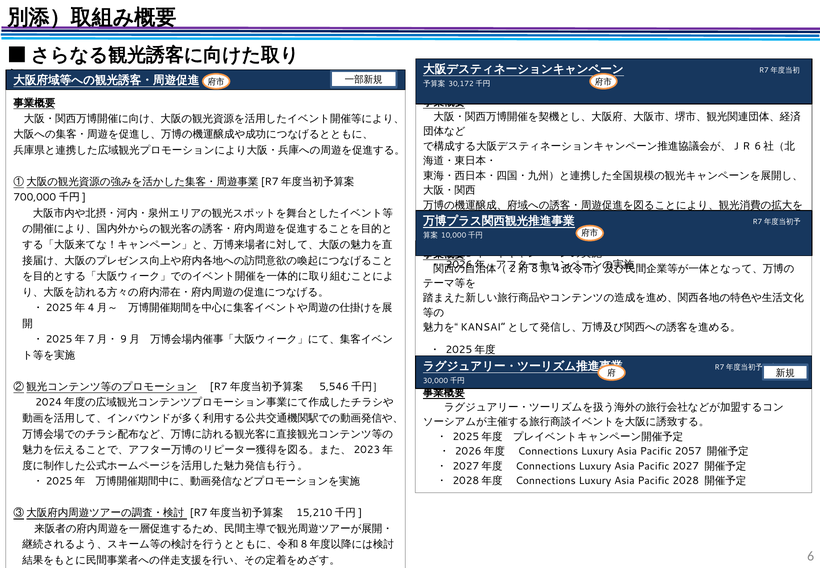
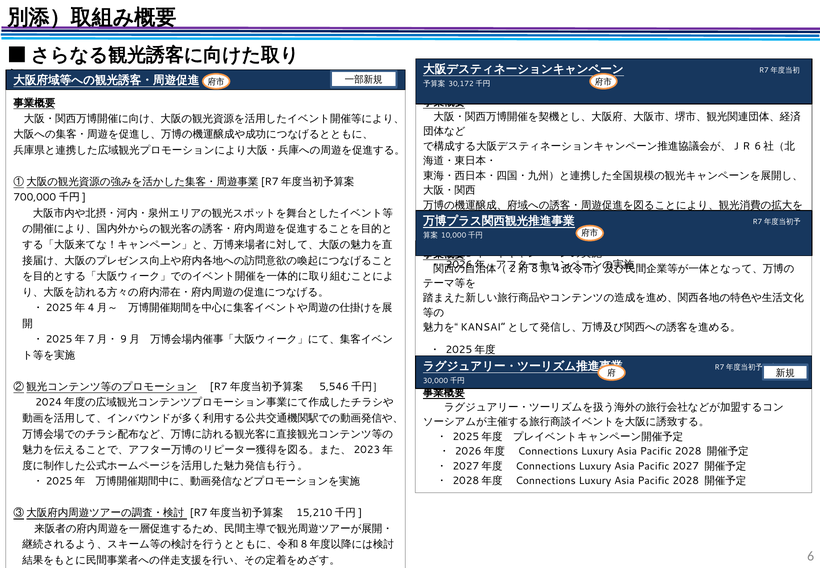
2057 at (688, 451): 2057 -> 2028
